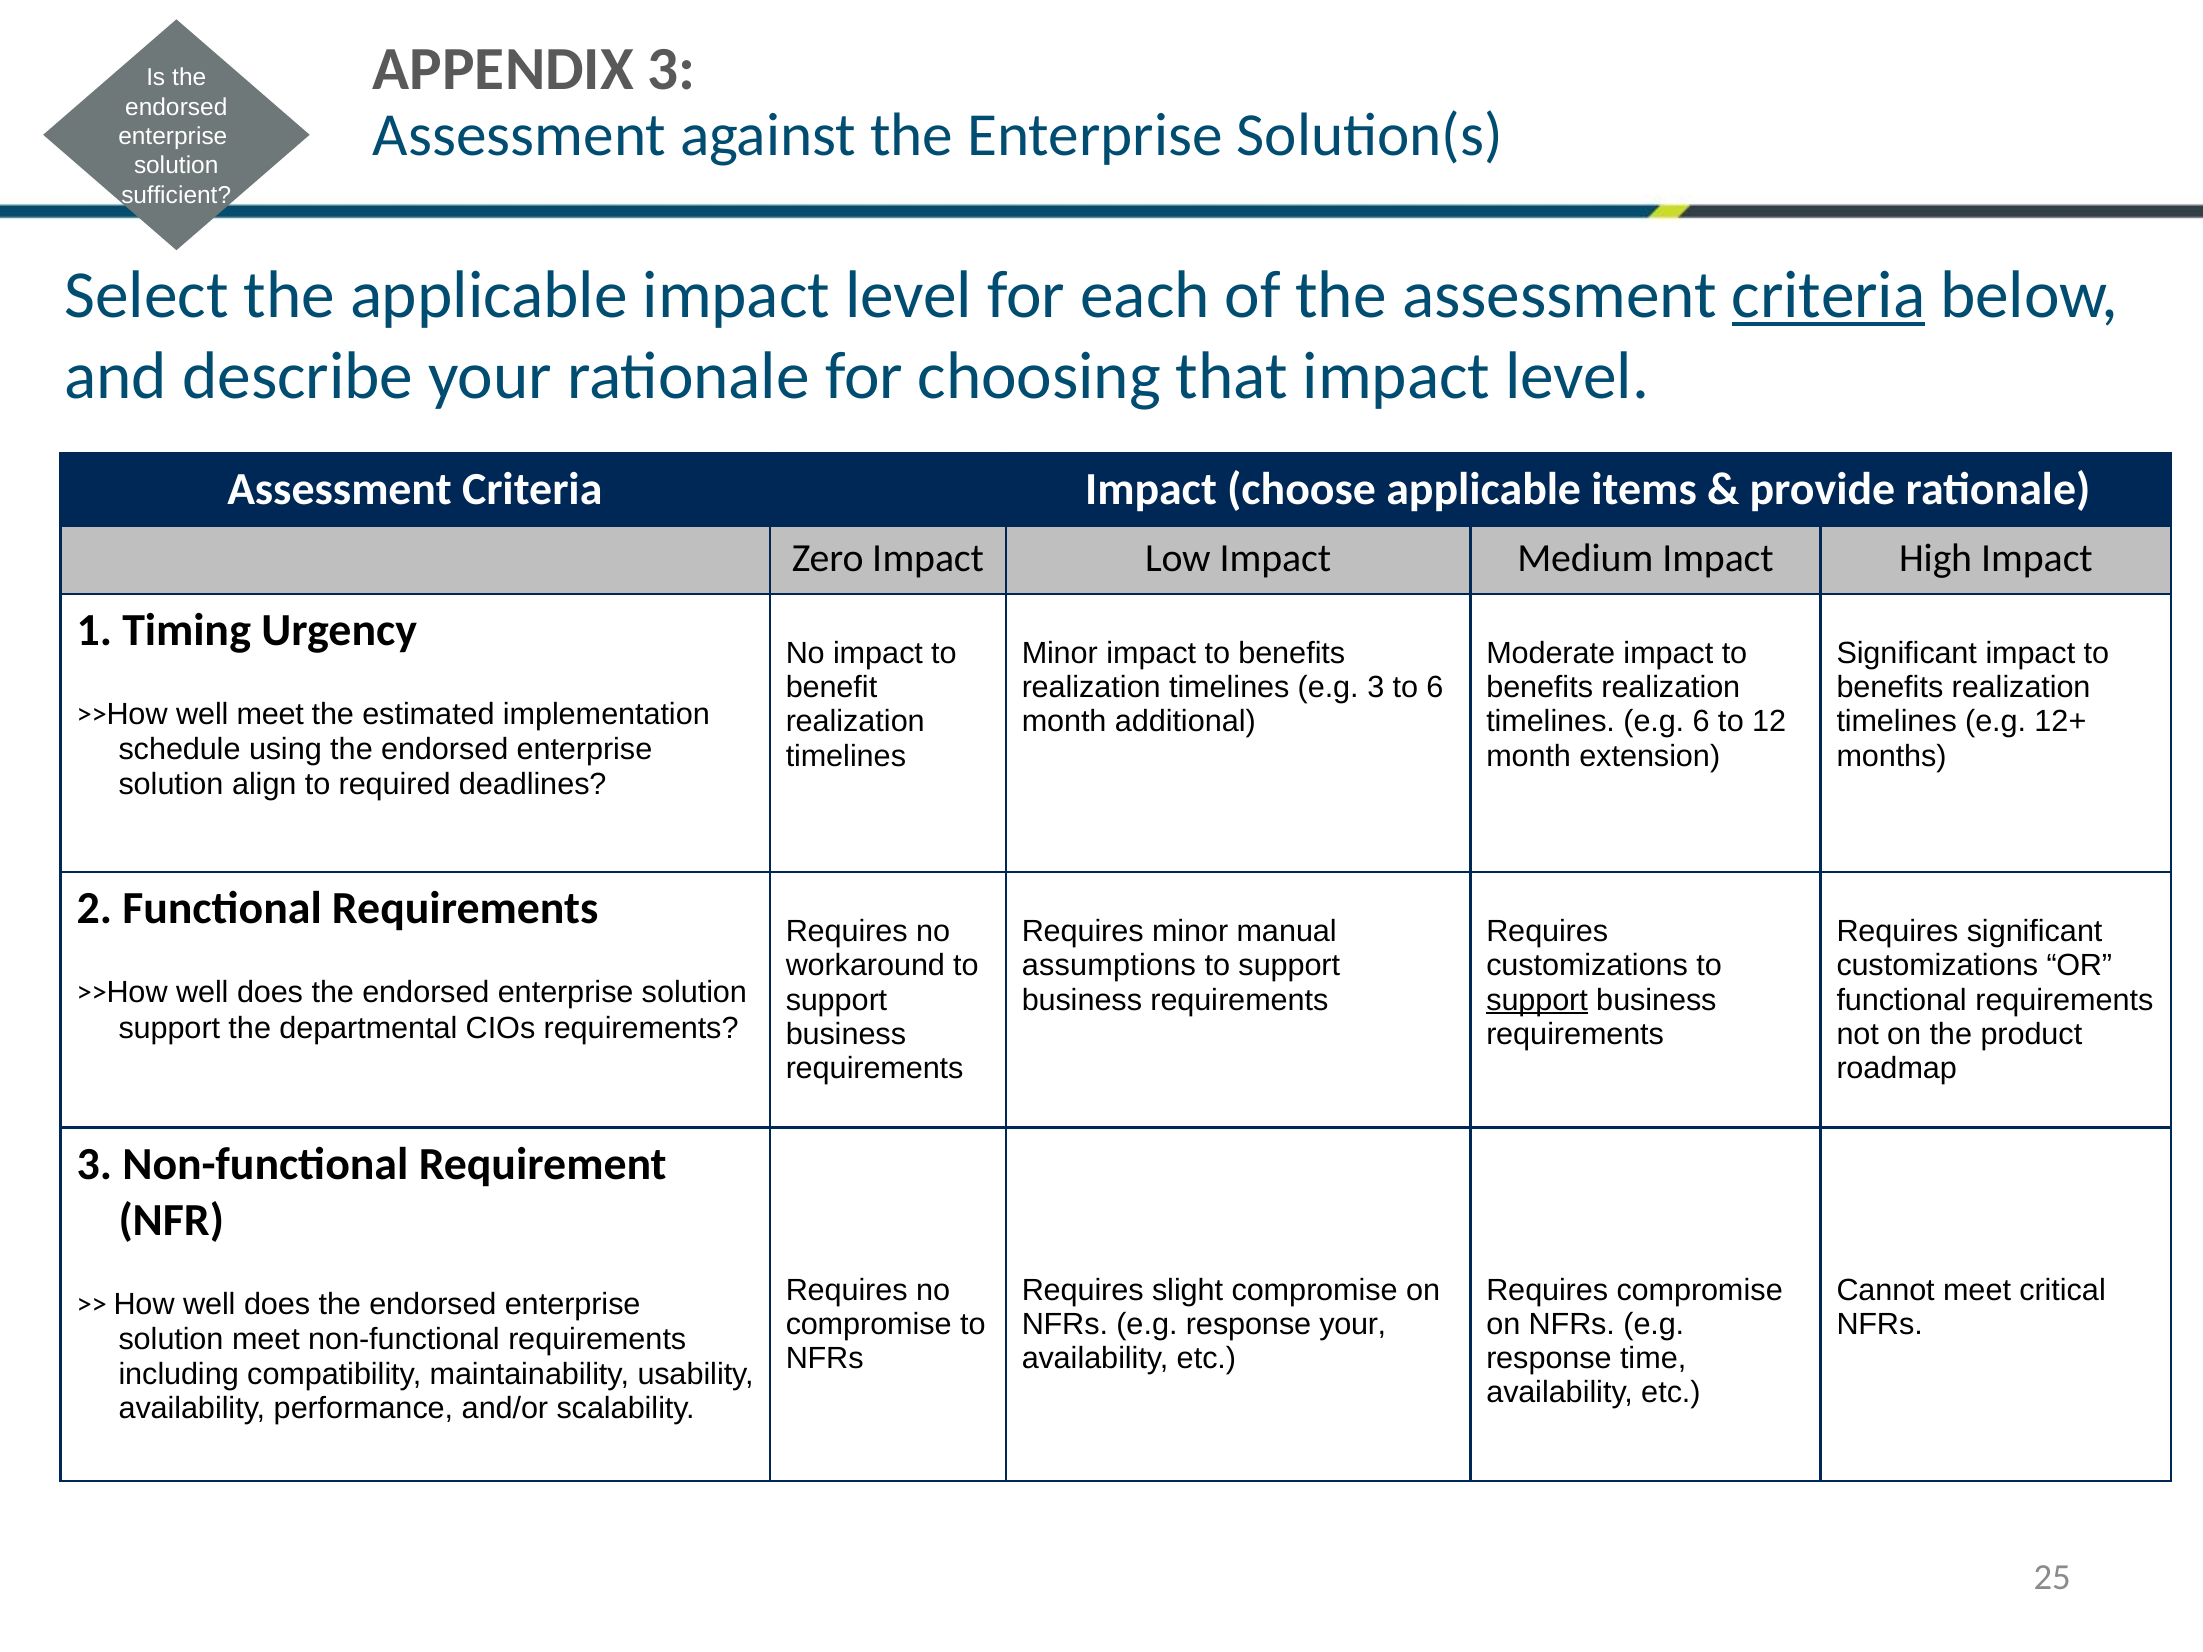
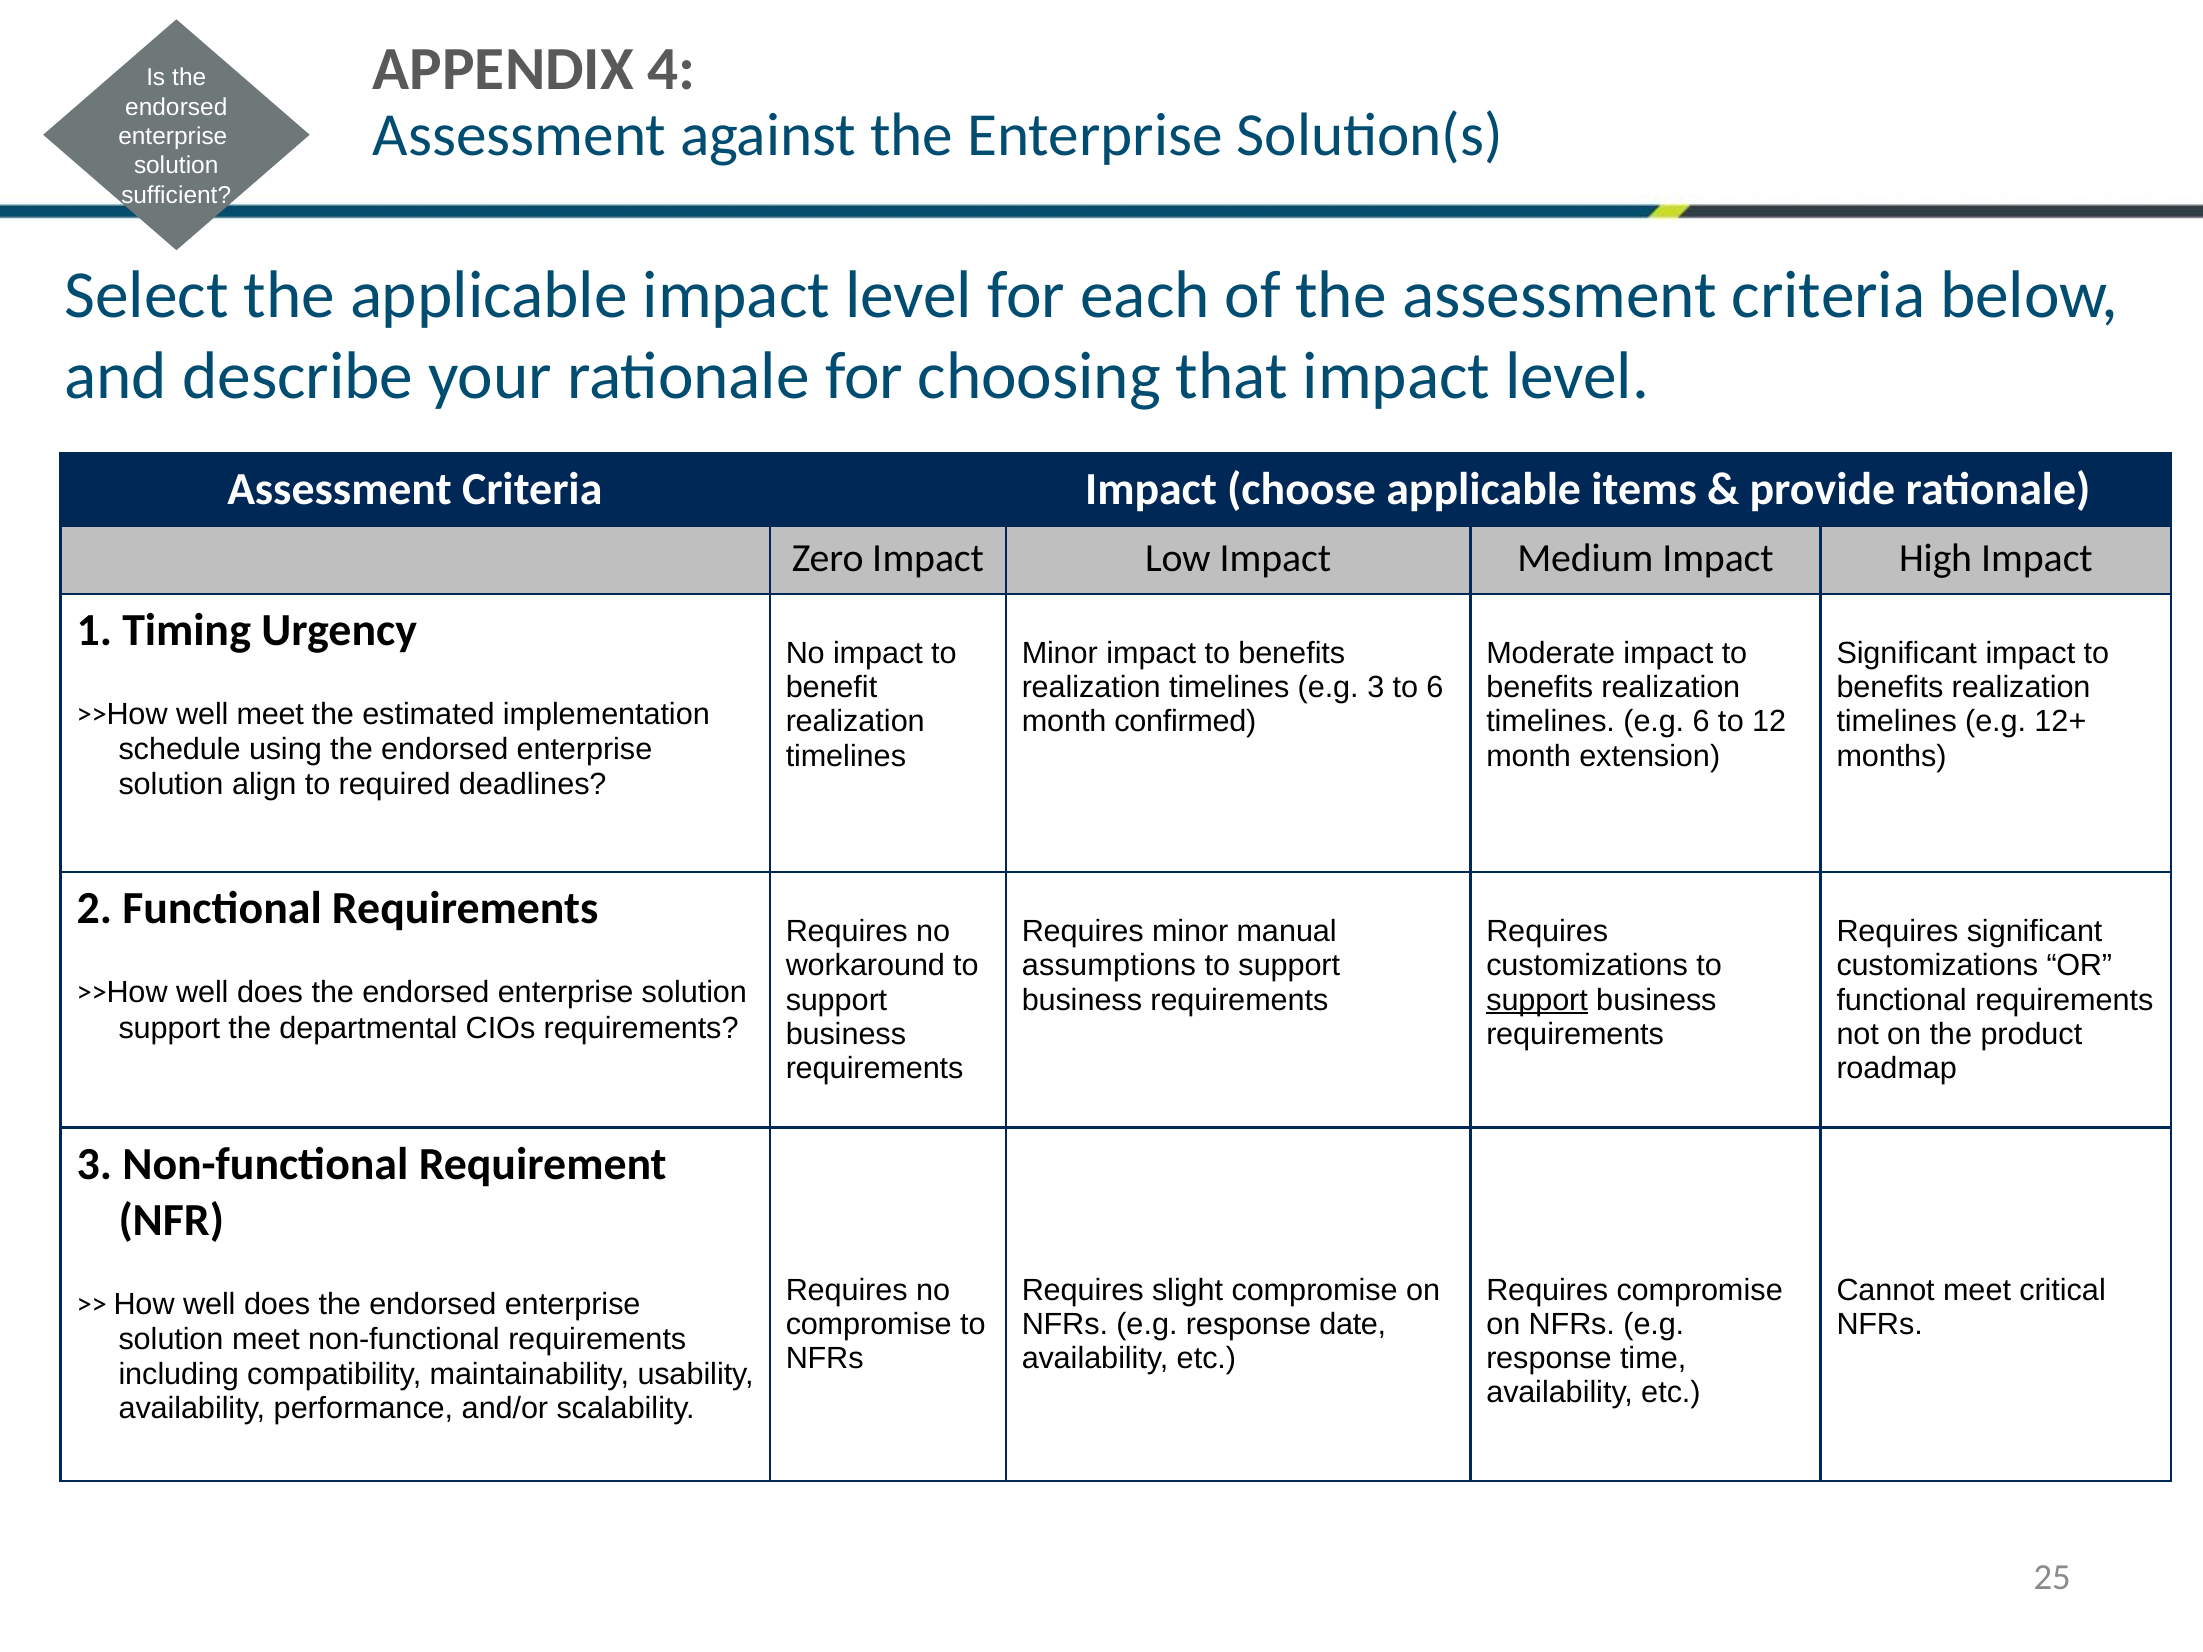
APPENDIX 3: 3 -> 4
criteria at (1829, 295) underline: present -> none
additional: additional -> confirmed
response your: your -> date
